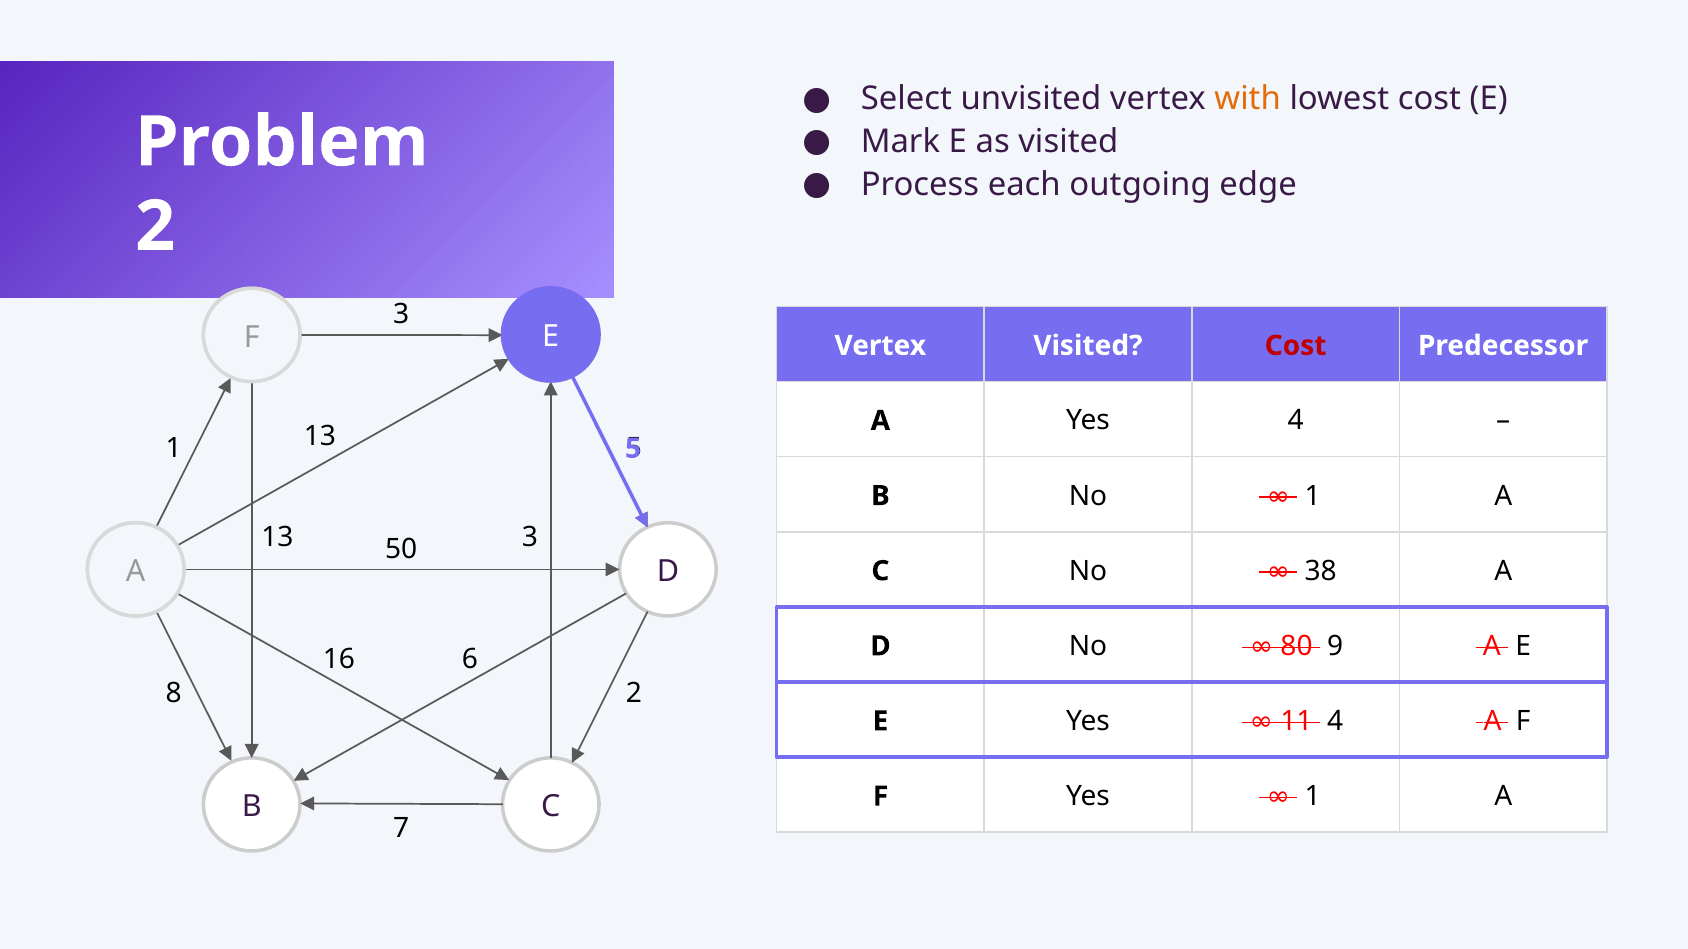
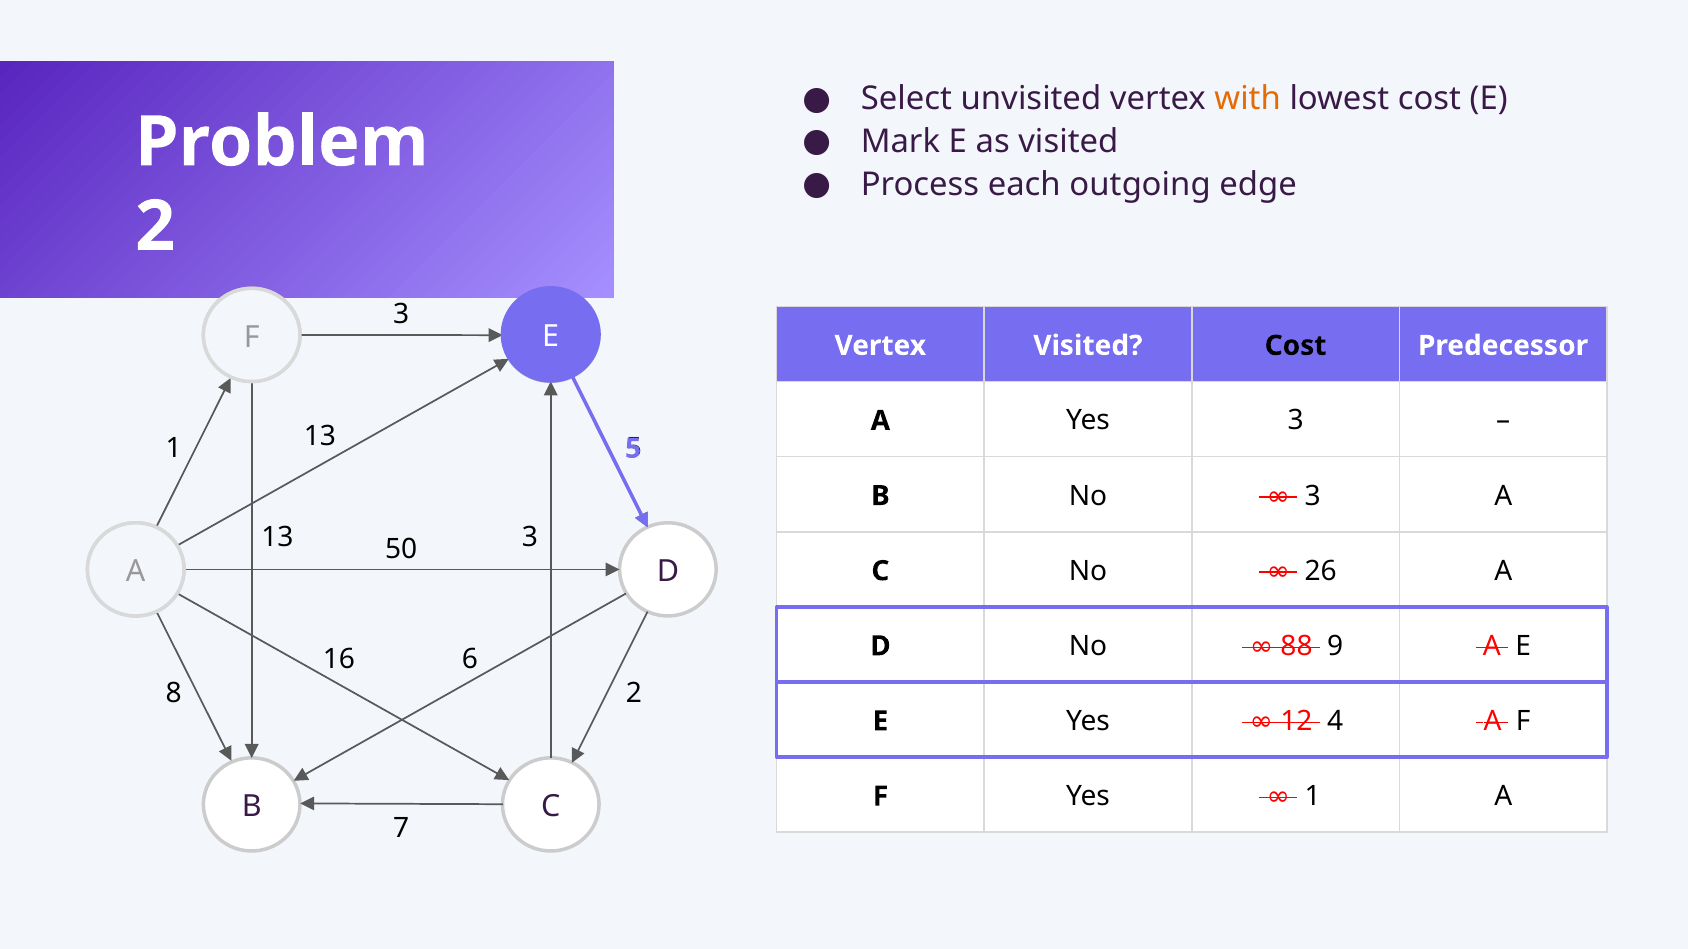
Cost at (1296, 346) colour: red -> black
Yes 4: 4 -> 3
1 at (1313, 496): 1 -> 3
38: 38 -> 26
80: 80 -> 88
11: 11 -> 12
